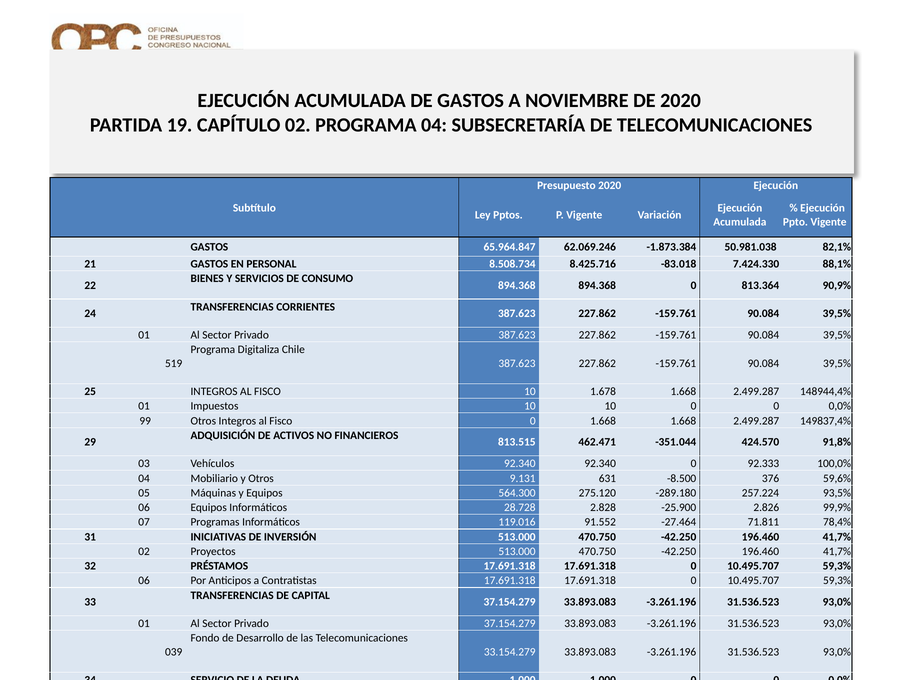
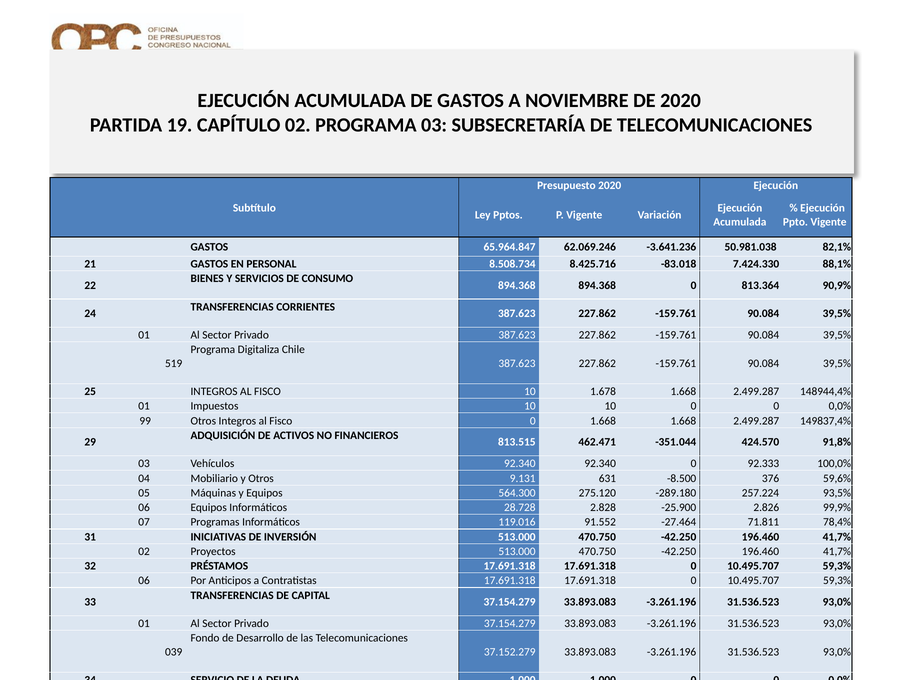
PROGRAMA 04: 04 -> 03
-1.873.384: -1.873.384 -> -3.641.236
33.154.279: 33.154.279 -> 37.152.279
